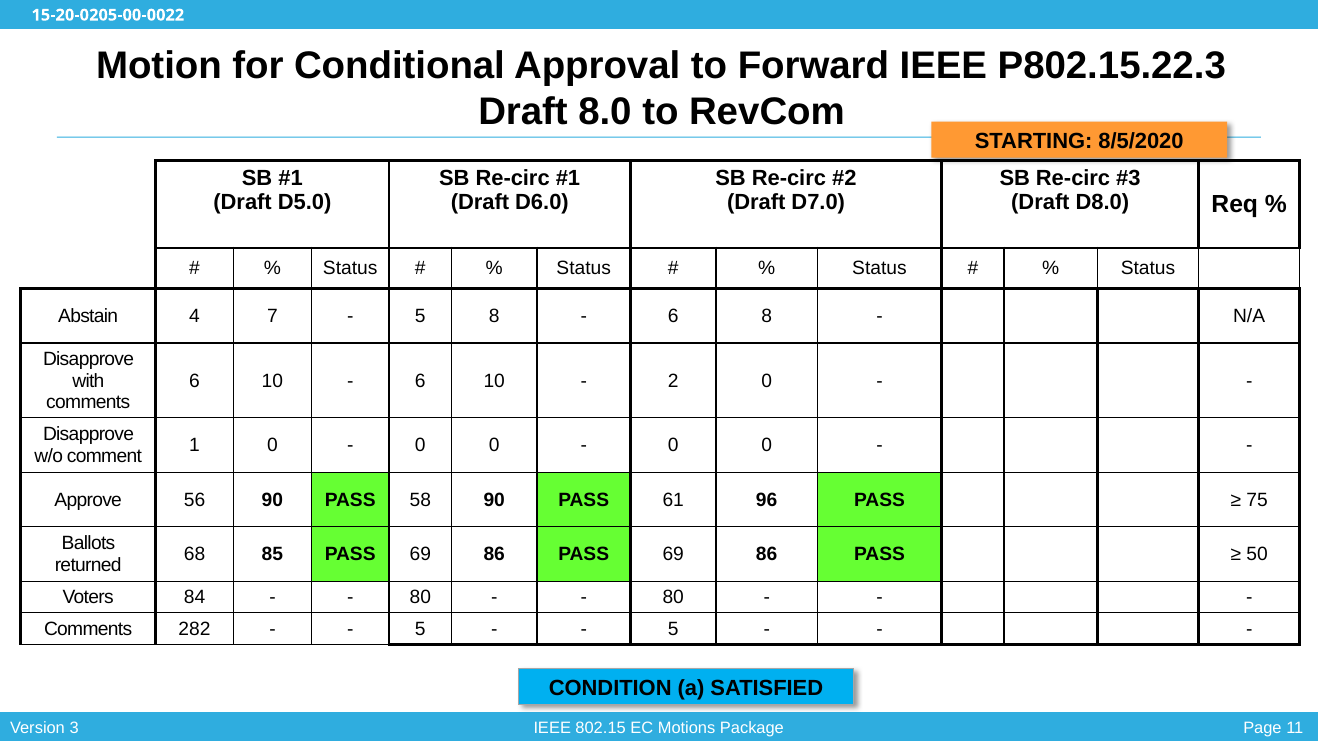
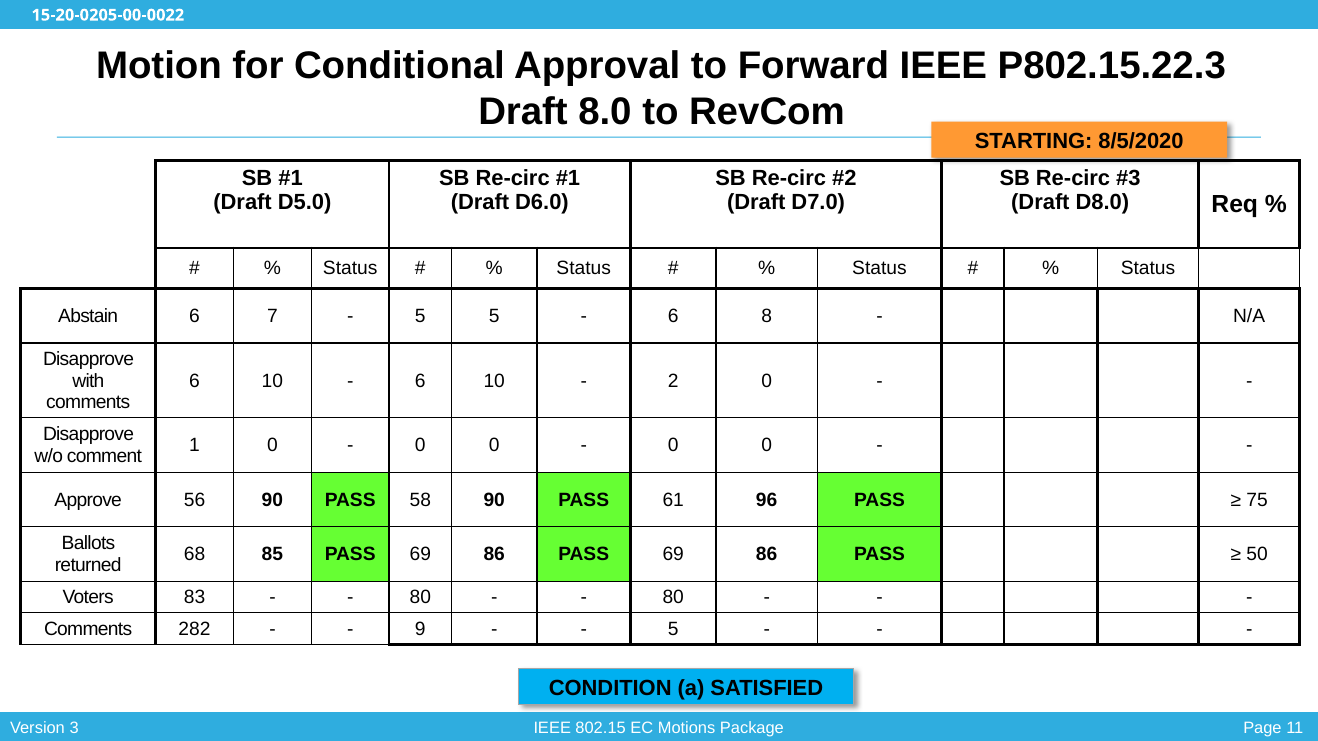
Abstain 4: 4 -> 6
5 8: 8 -> 5
84: 84 -> 83
5 at (420, 629): 5 -> 9
